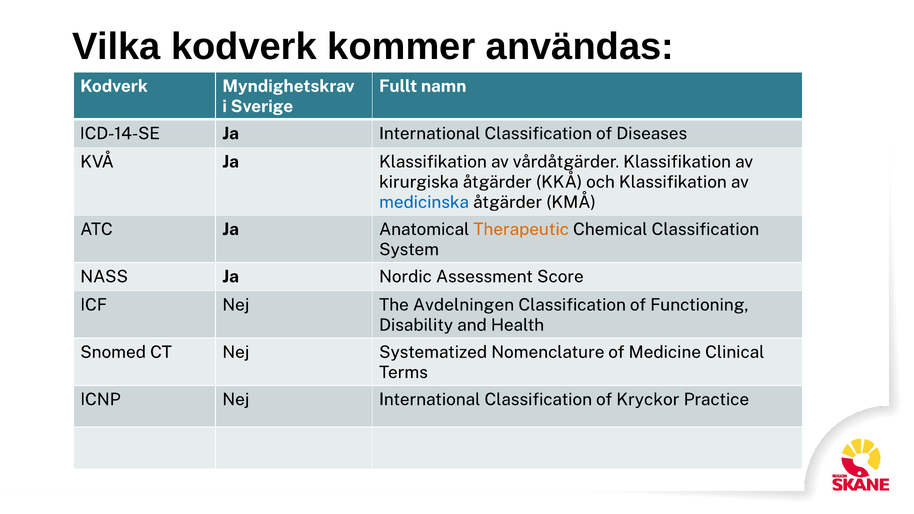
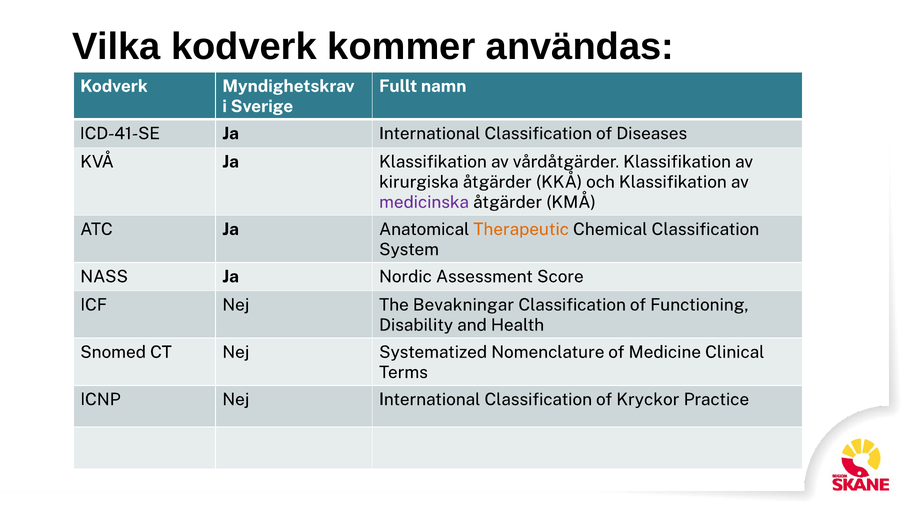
ICD-14-SE: ICD-14-SE -> ICD-41-SE
medicinska colour: blue -> purple
Avdelningen: Avdelningen -> Bevakningar
